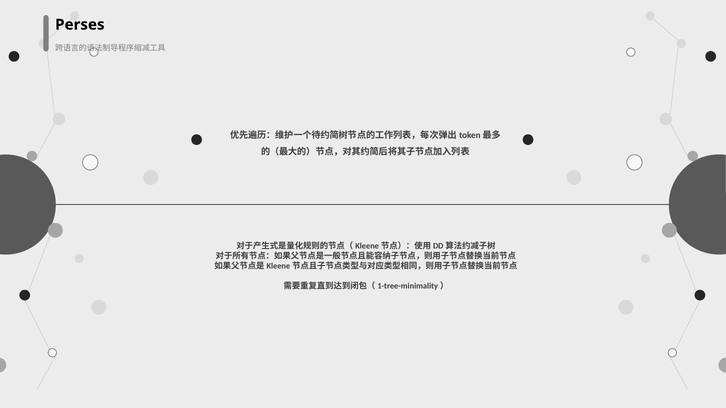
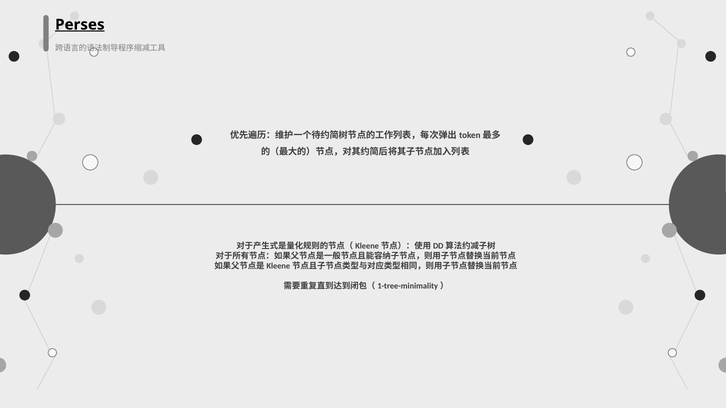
Perses underline: none -> present
